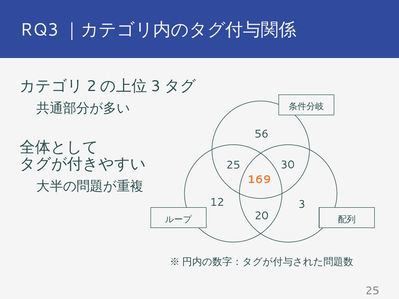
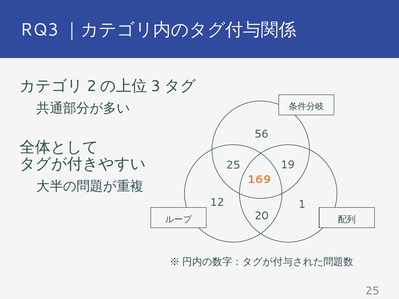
30: 30 -> 19
3: 3 -> 1
